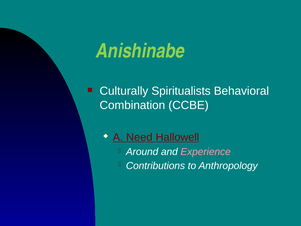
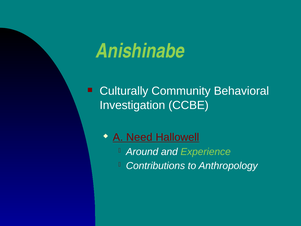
Spiritualists: Spiritualists -> Community
Combination: Combination -> Investigation
Experience colour: pink -> light green
